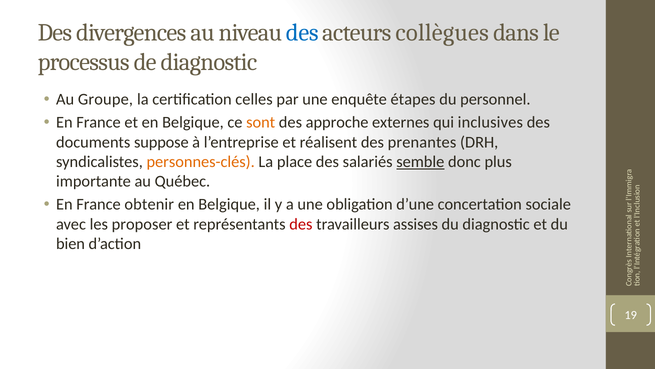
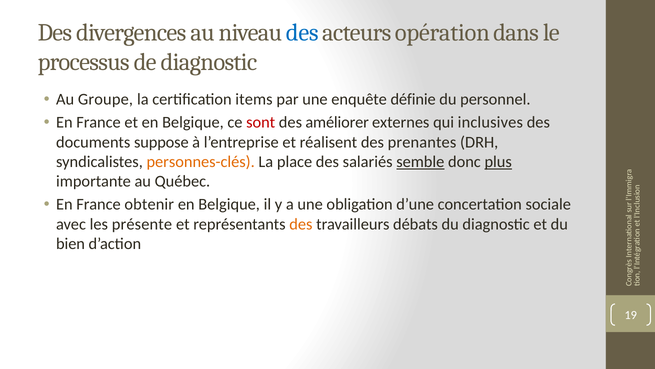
collègues: collègues -> opération
celles: celles -> items
étapes: étapes -> définie
sont colour: orange -> red
approche: approche -> améliorer
plus underline: none -> present
proposer: proposer -> présente
des at (301, 224) colour: red -> orange
assises: assises -> débats
